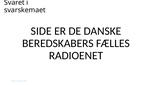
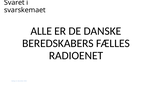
SIDE: SIDE -> ALLE
